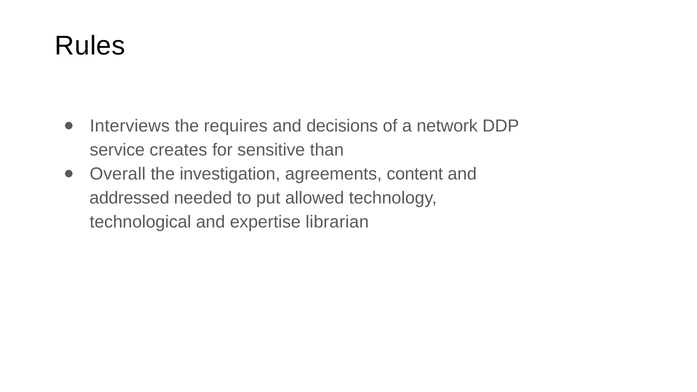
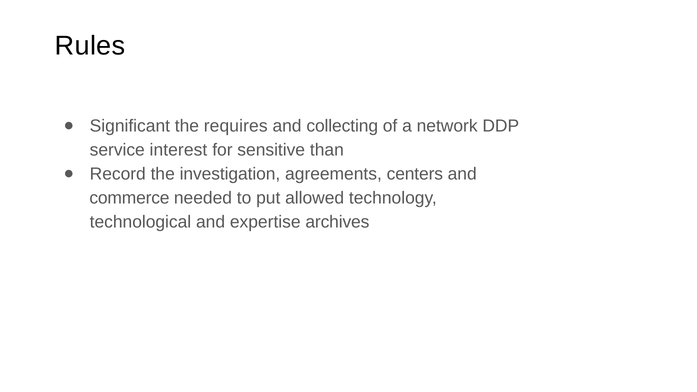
Interviews: Interviews -> Significant
decisions: decisions -> collecting
creates: creates -> interest
Overall: Overall -> Record
content: content -> centers
addressed: addressed -> commerce
librarian: librarian -> archives
